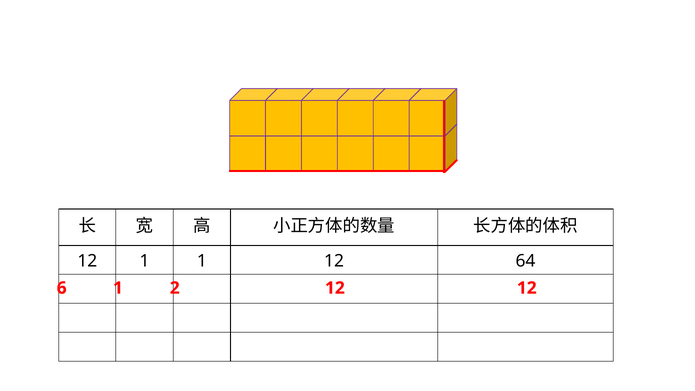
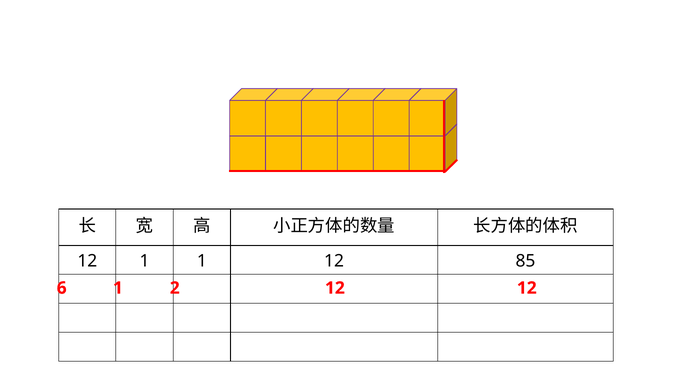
64: 64 -> 85
